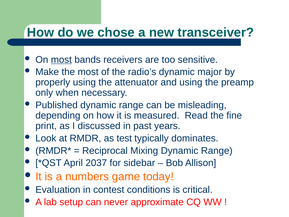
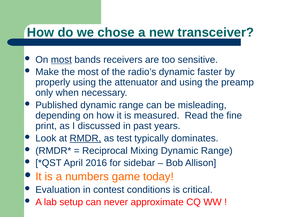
major: major -> faster
RMDR underline: none -> present
2037: 2037 -> 2016
